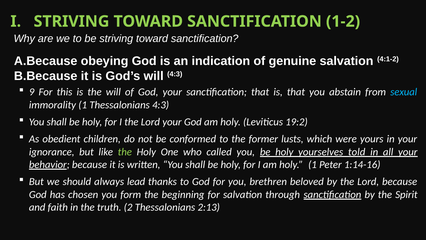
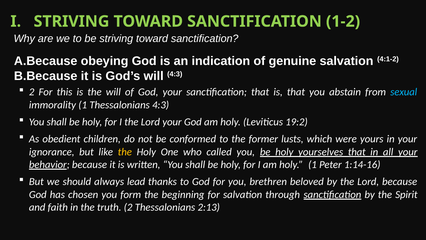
9 at (32, 92): 9 -> 2
the at (125, 152) colour: light green -> yellow
yourselves told: told -> that
